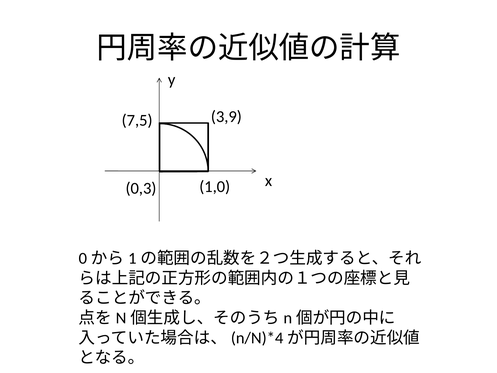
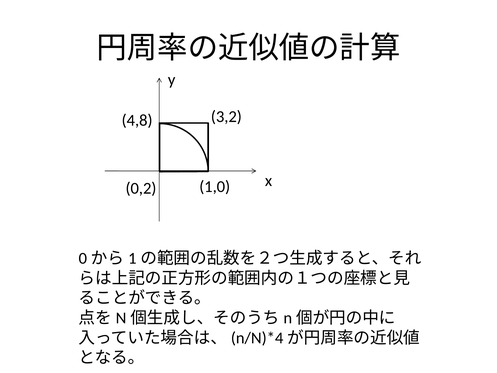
3,9: 3,9 -> 3,2
7,5: 7,5 -> 4,8
0,3: 0,3 -> 0,2
